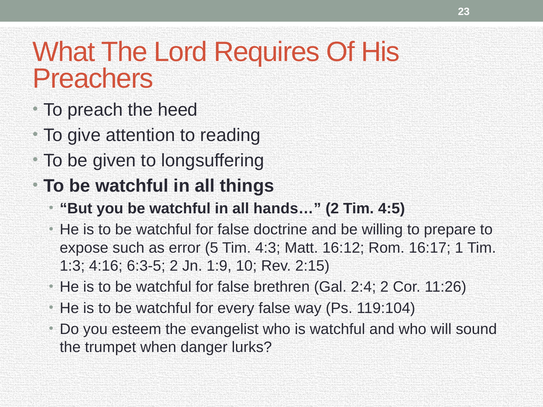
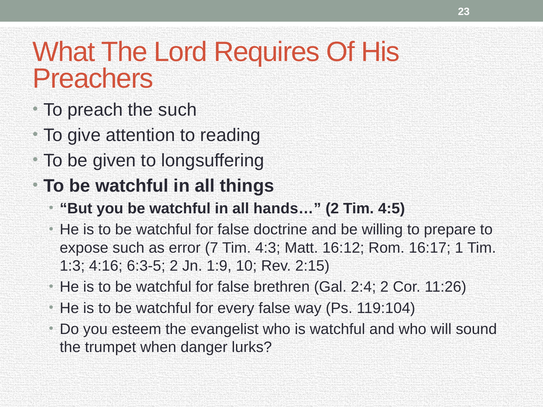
the heed: heed -> such
5: 5 -> 7
